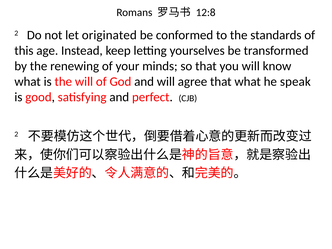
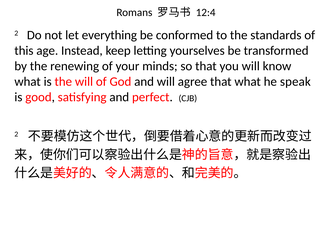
12:8: 12:8 -> 12:4
originated: originated -> everything
